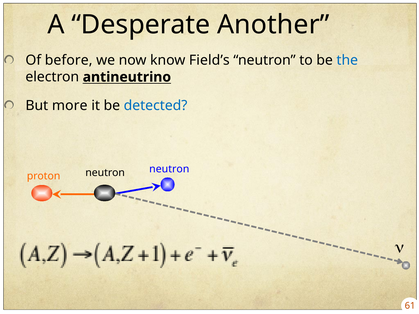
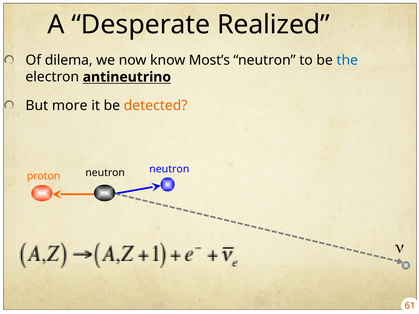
Another: Another -> Realized
before: before -> dilema
Field’s: Field’s -> Most’s
detected colour: blue -> orange
